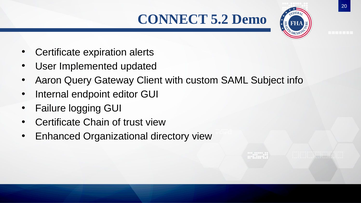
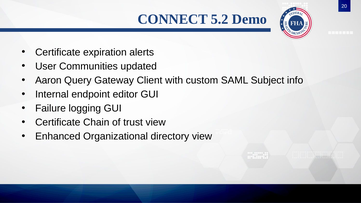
Implemented: Implemented -> Communities
